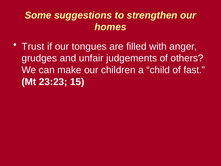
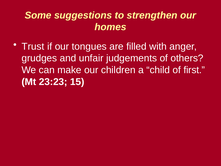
fast: fast -> first
